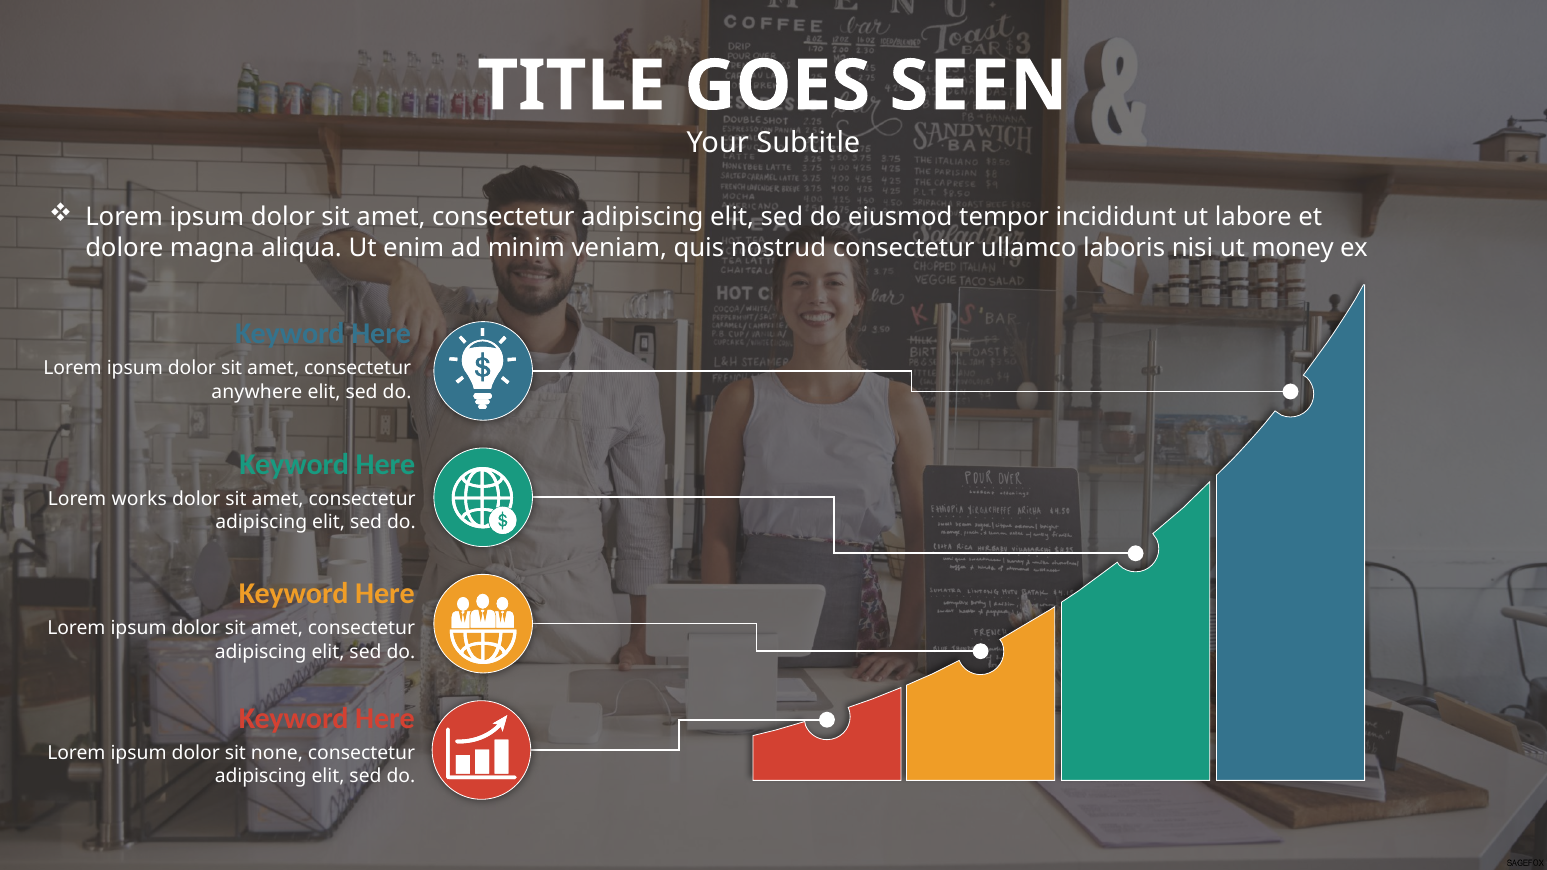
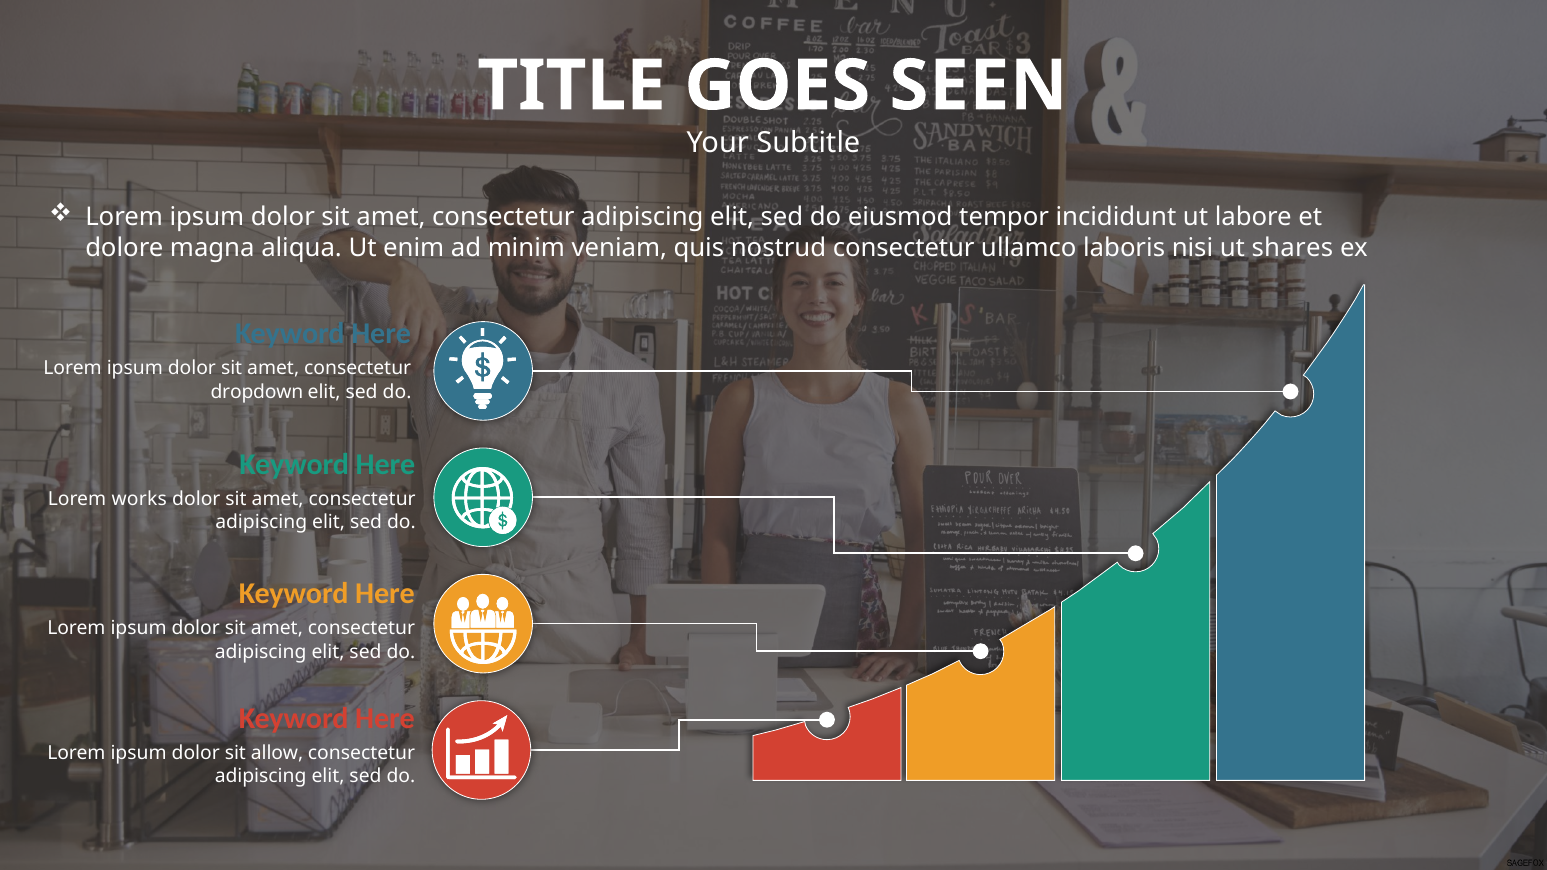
money: money -> shares
anywhere: anywhere -> dropdown
none: none -> allow
